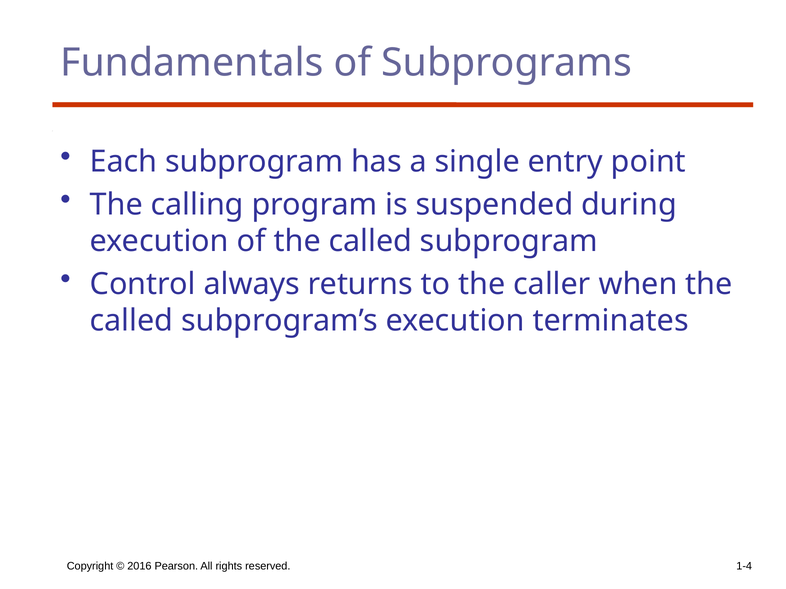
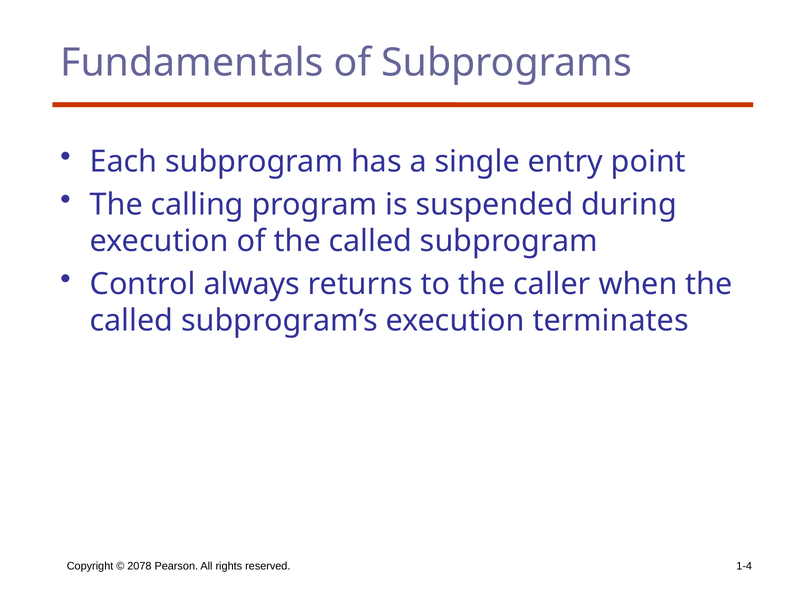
2016: 2016 -> 2078
